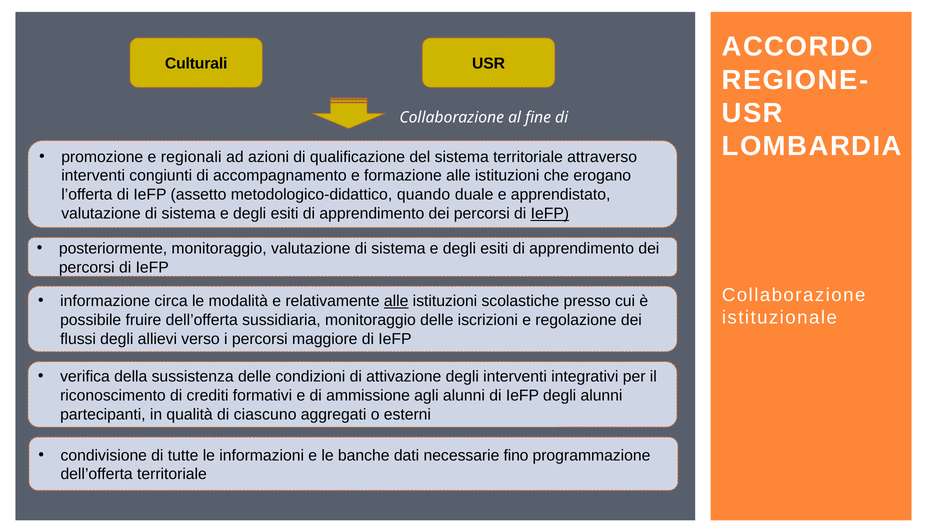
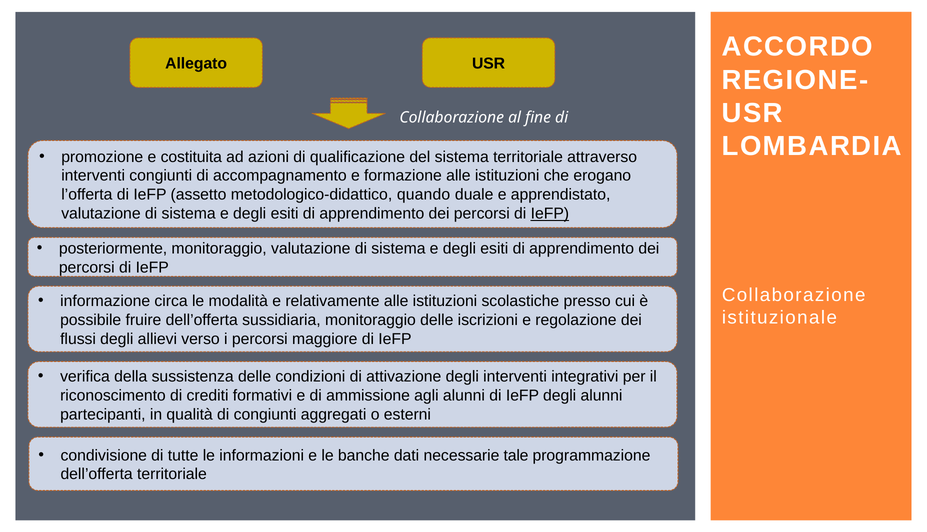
Culturali: Culturali -> Allegato
regionali: regionali -> costituita
alle at (396, 301) underline: present -> none
di ciascuno: ciascuno -> congiunti
fino: fino -> tale
